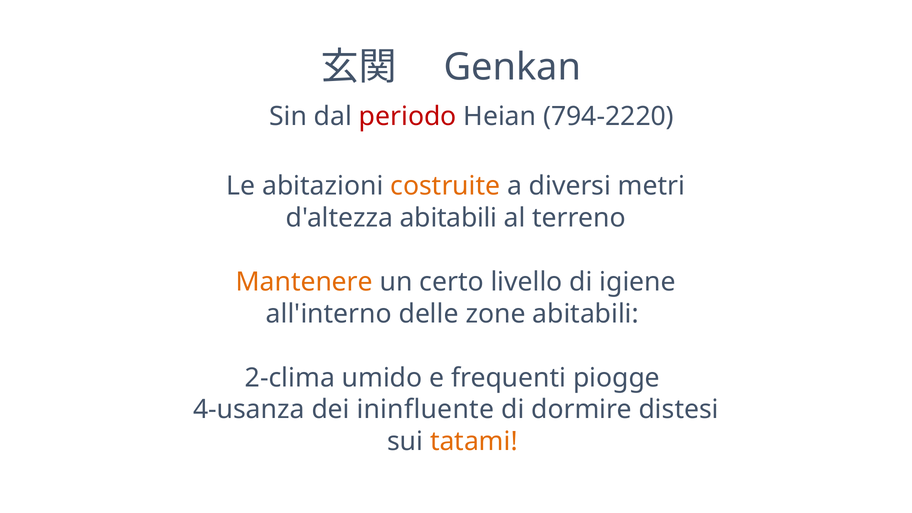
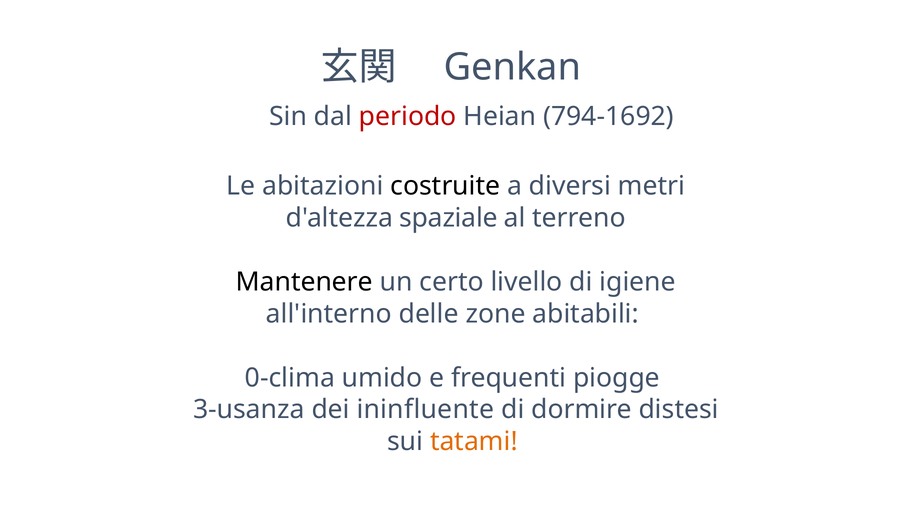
794-2220: 794-2220 -> 794-1692
costruite colour: orange -> black
d'altezza abitabili: abitabili -> spaziale
Mantenere colour: orange -> black
2-clima: 2-clima -> 0-clima
4-usanza: 4-usanza -> 3-usanza
